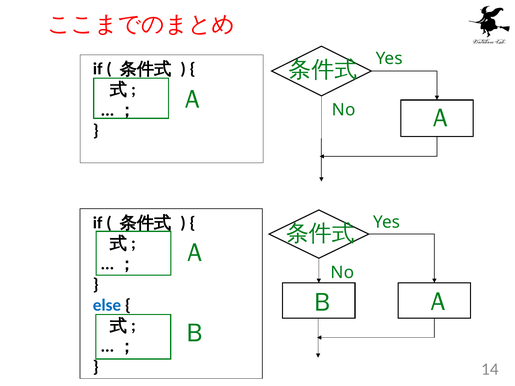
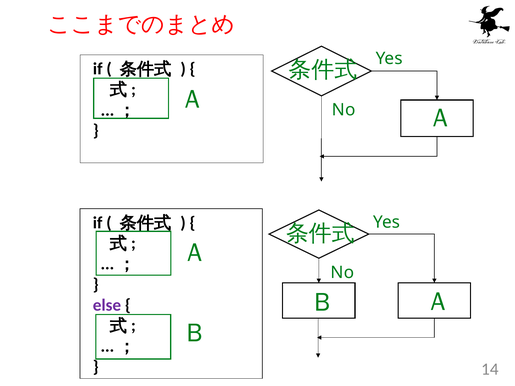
else colour: blue -> purple
